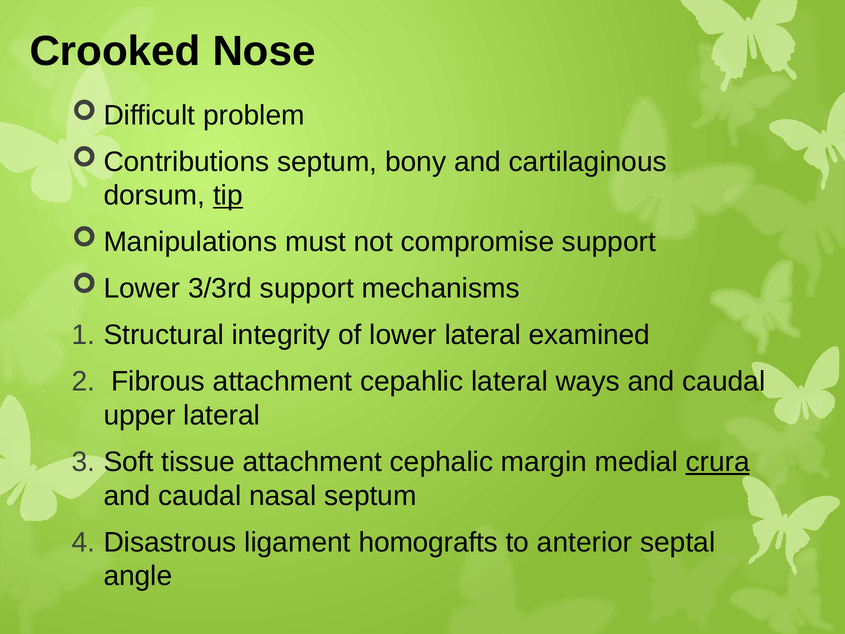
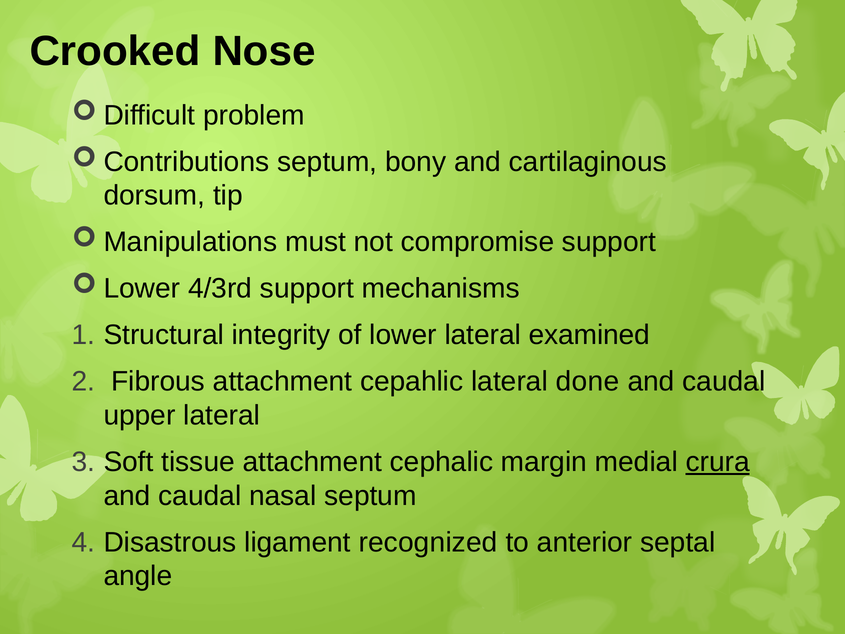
tip underline: present -> none
3/3rd: 3/3rd -> 4/3rd
ways: ways -> done
homografts: homografts -> recognized
